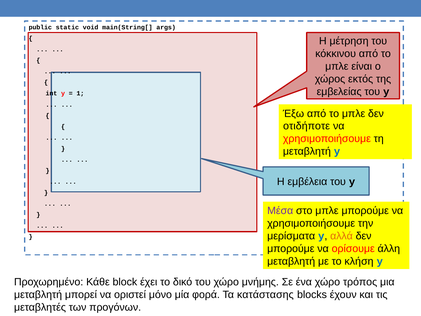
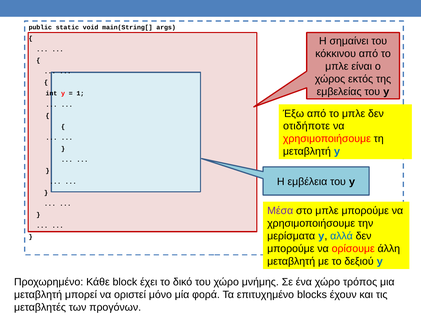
μέτρηση: μέτρηση -> σημαίνει
αλλά colour: orange -> blue
κλήση: κλήση -> δεξιού
κατάστασης: κατάστασης -> επιτυχημένο
